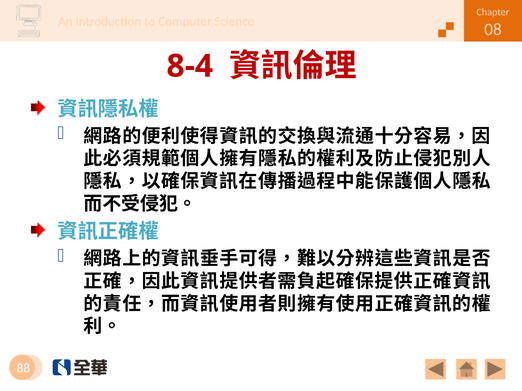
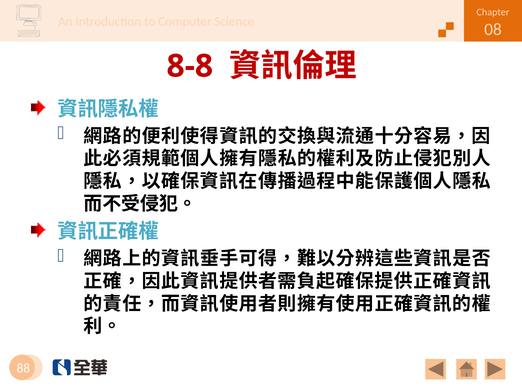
8-4: 8-4 -> 8-8
